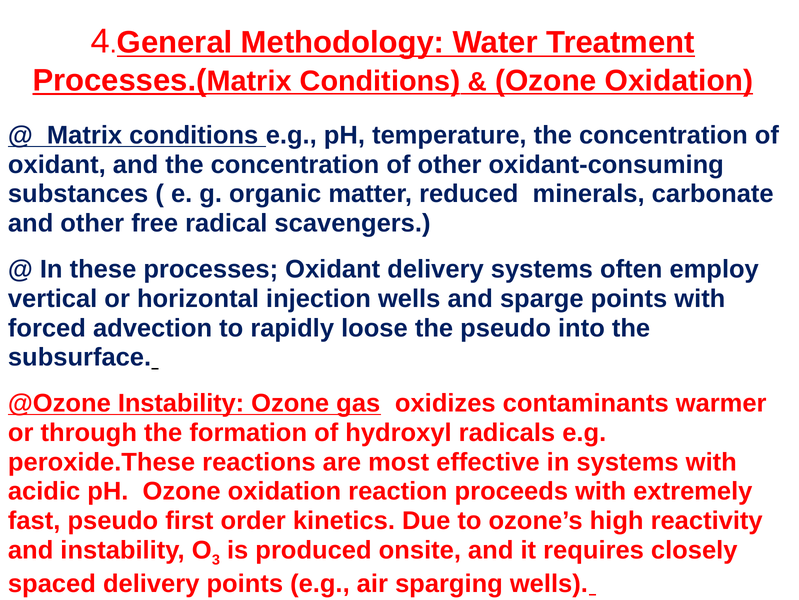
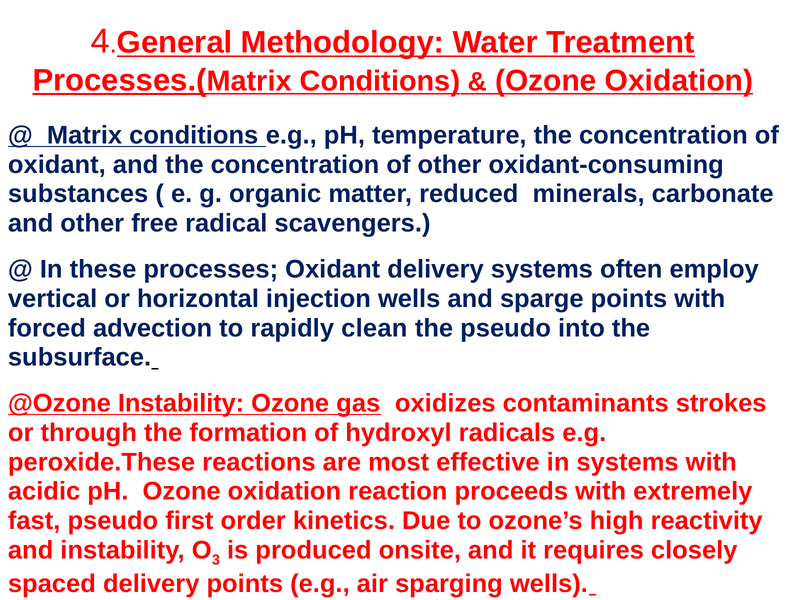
loose: loose -> clean
warmer: warmer -> strokes
